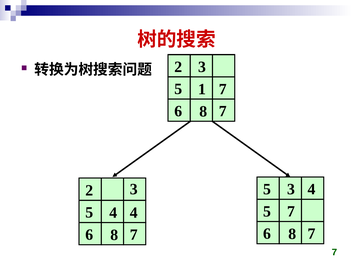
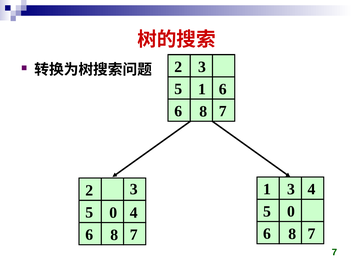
1 7: 7 -> 6
5 at (267, 189): 5 -> 1
7 at (291, 211): 7 -> 0
4 at (113, 212): 4 -> 0
